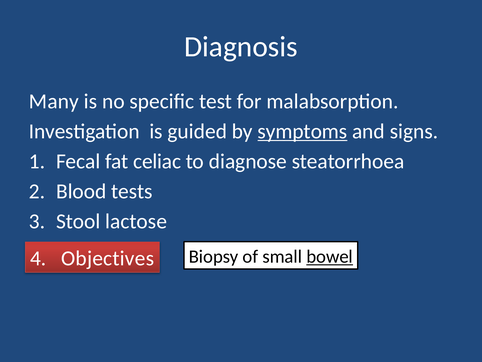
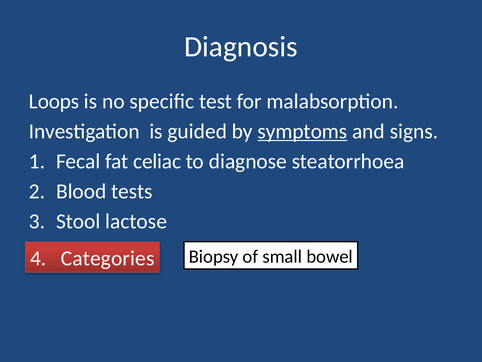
Many: Many -> Loops
Objectives: Objectives -> Categories
bowel underline: present -> none
